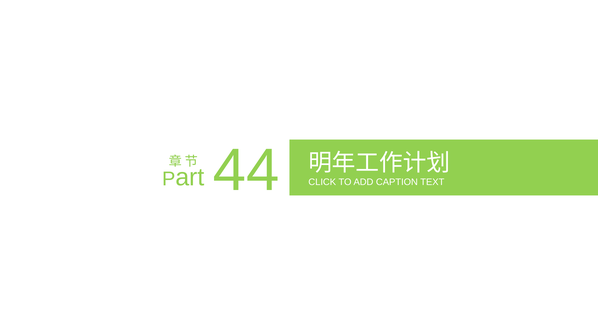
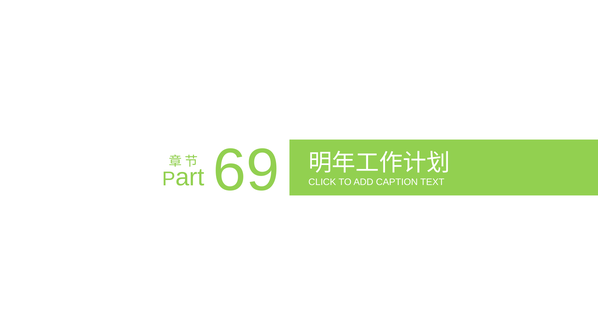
44: 44 -> 69
